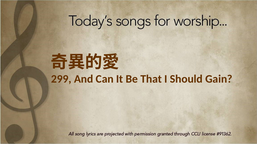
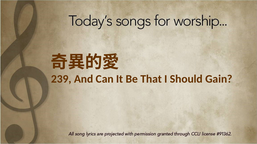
299: 299 -> 239
